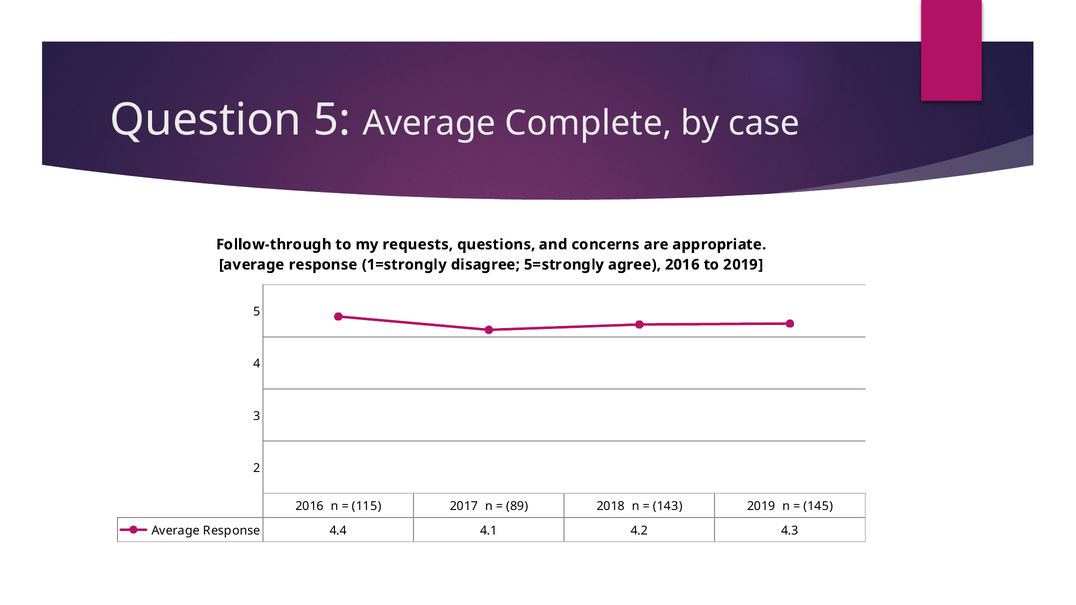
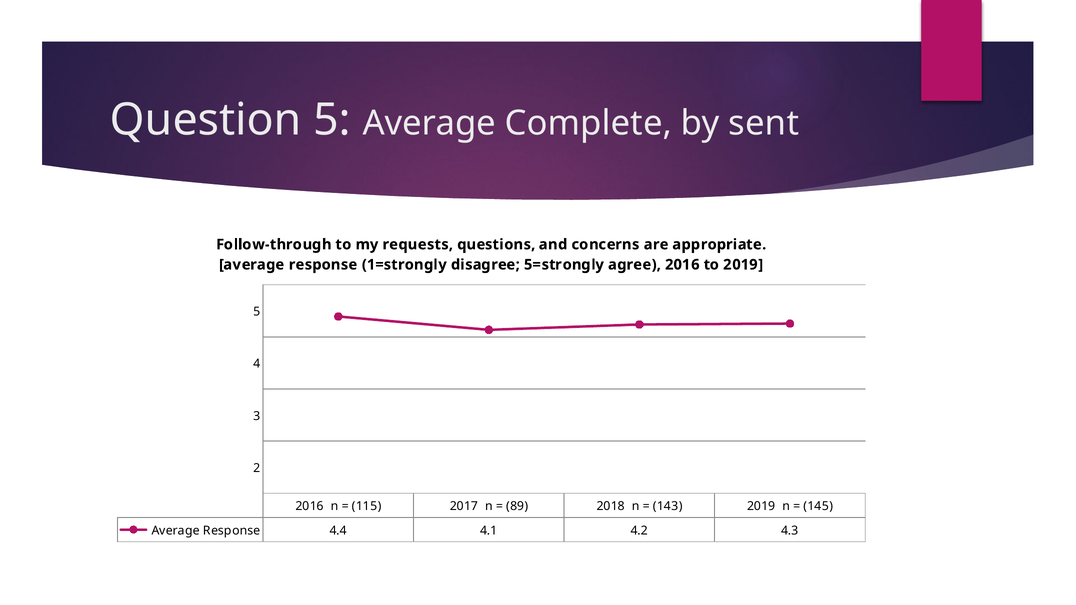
case: case -> sent
